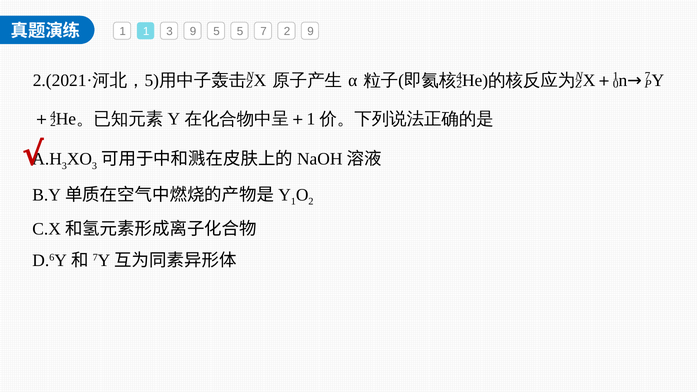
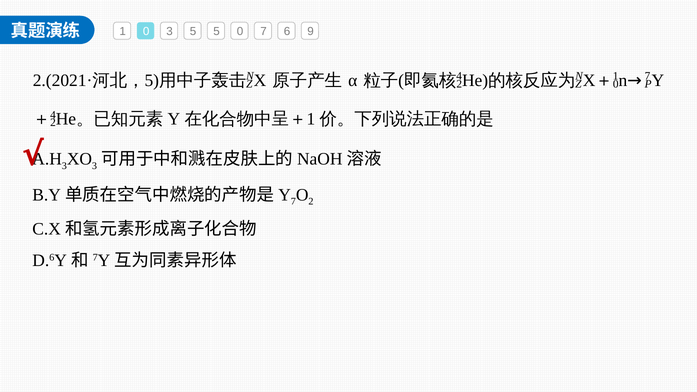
1 at (146, 32): 1 -> 0
3 9: 9 -> 5
5 5: 5 -> 0
7 2: 2 -> 6
1 at (293, 202): 1 -> 7
